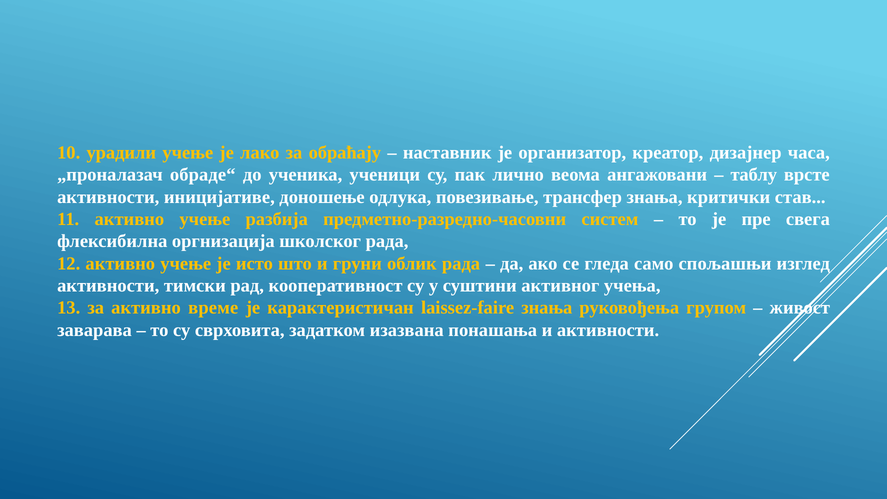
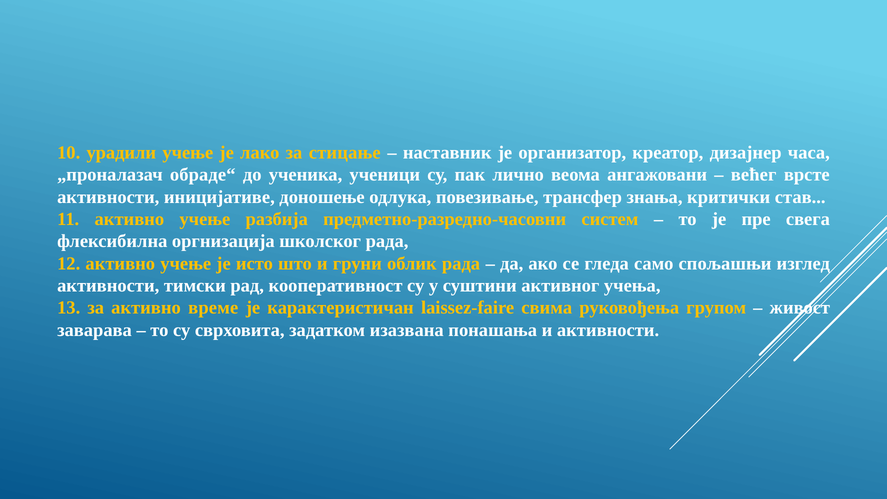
обраћају: обраћају -> стицање
таблу: таблу -> већег
laissez-faire знања: знања -> свима
